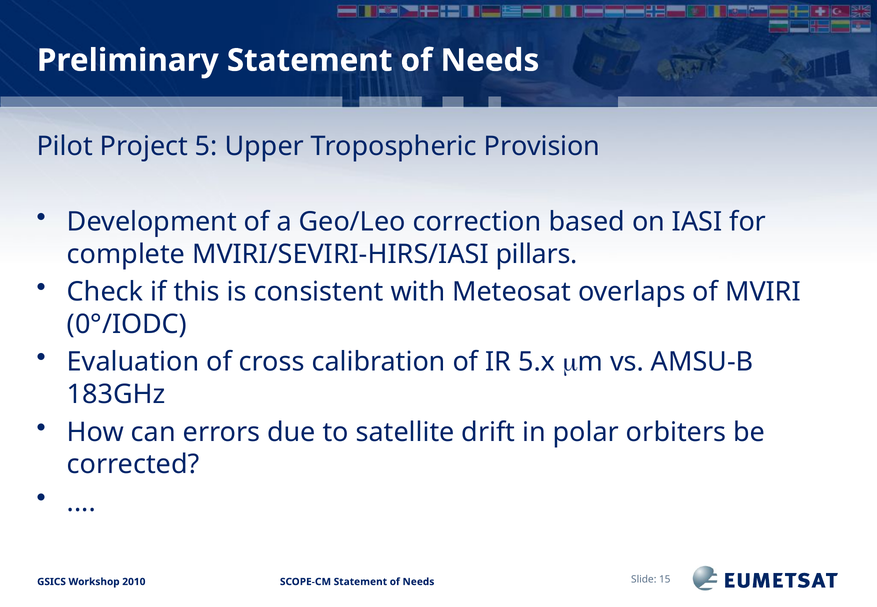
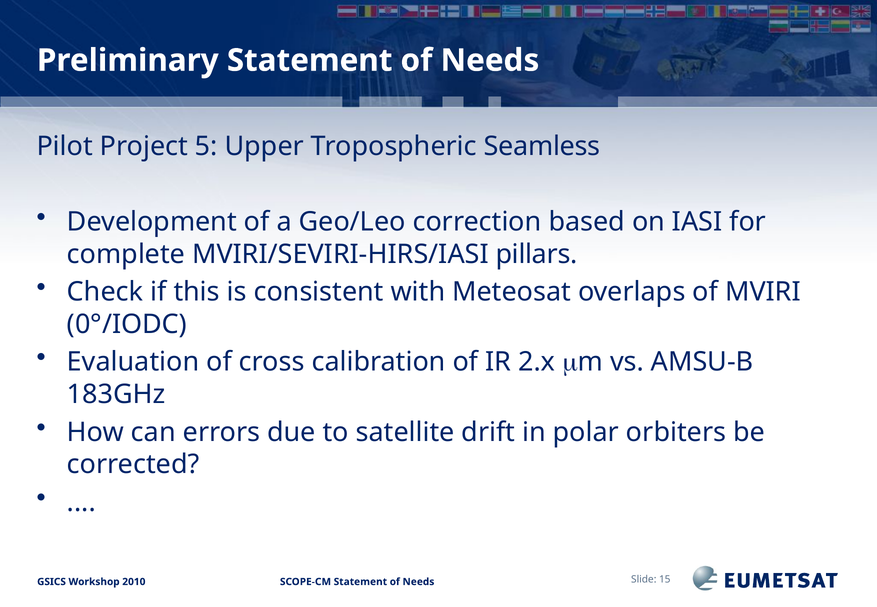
Provision: Provision -> Seamless
5.x: 5.x -> 2.x
